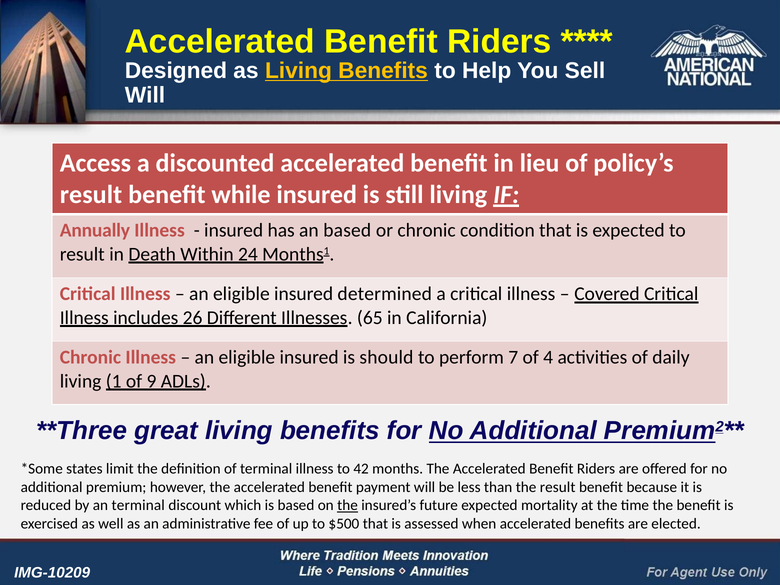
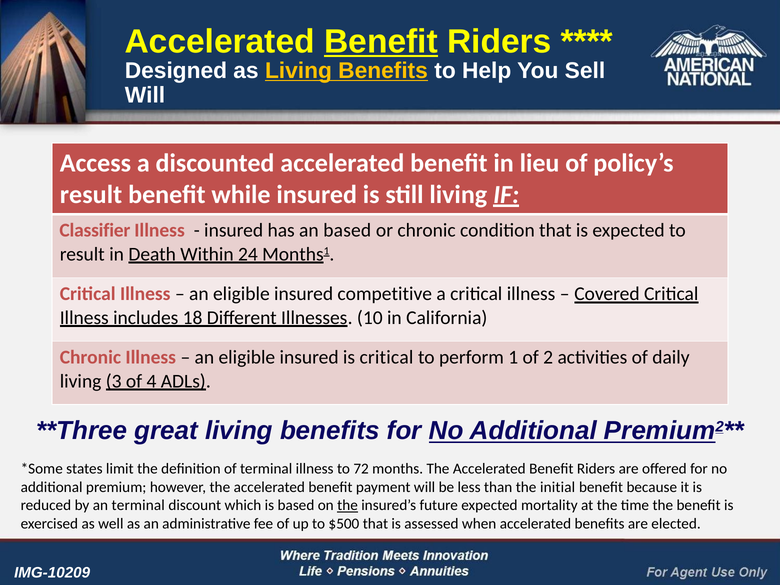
Benefit at (381, 42) underline: none -> present
Annually: Annually -> Classifier
determined: determined -> competitive
26: 26 -> 18
65: 65 -> 10
is should: should -> critical
7: 7 -> 1
4: 4 -> 2
1: 1 -> 3
9: 9 -> 4
42: 42 -> 72
the result: result -> initial
